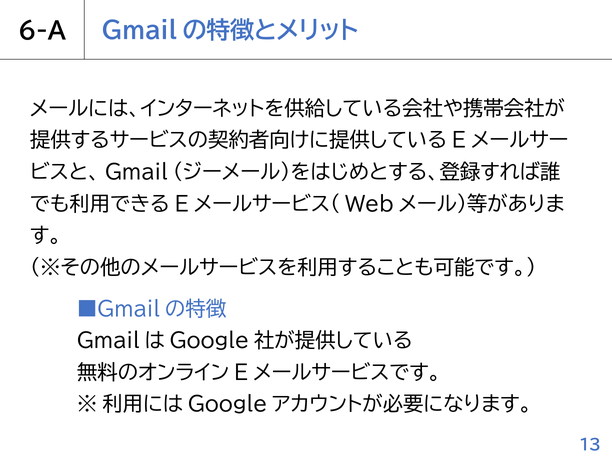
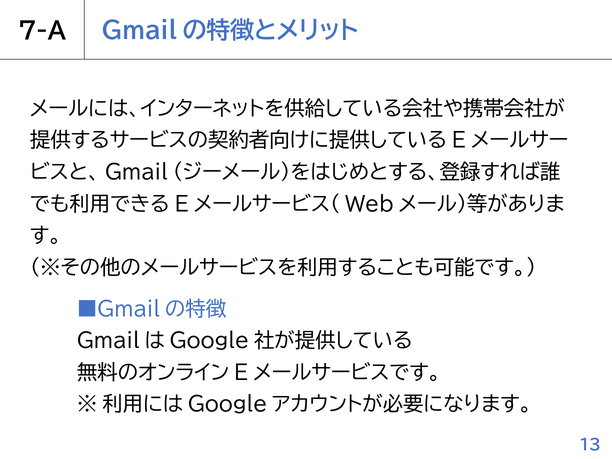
6-A: 6-A -> 7-A
